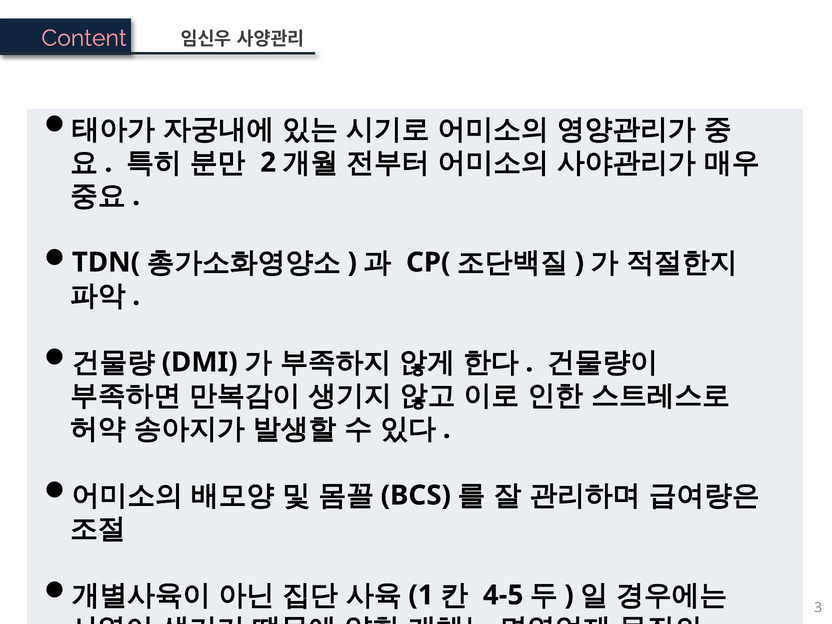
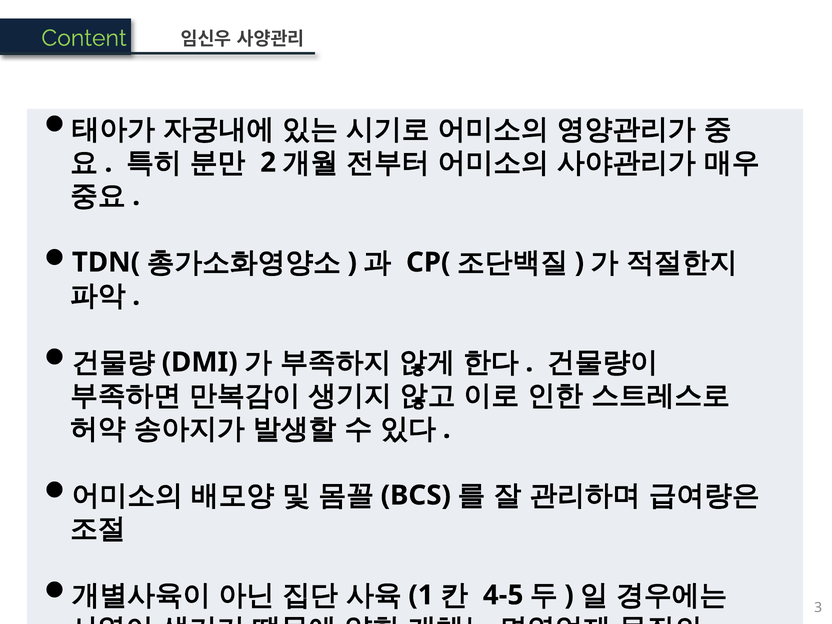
Content colour: pink -> light green
